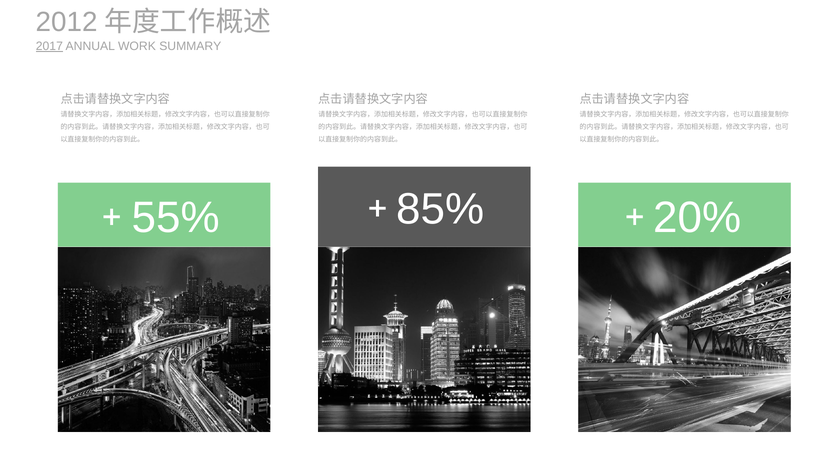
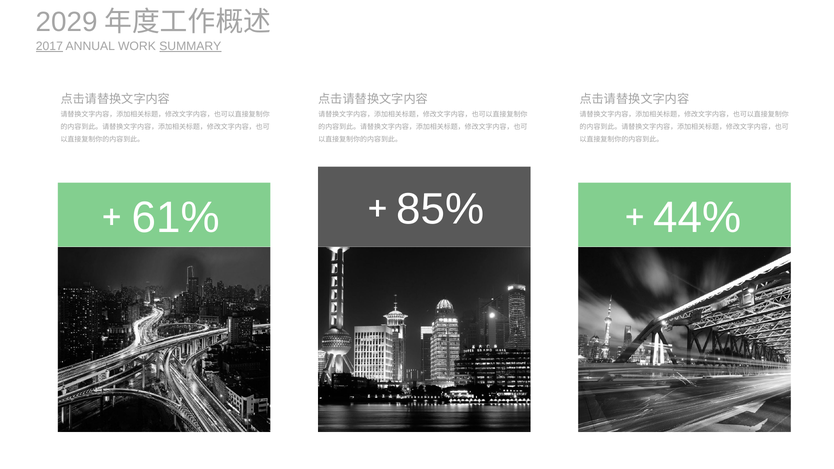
2012: 2012 -> 2029
SUMMARY underline: none -> present
55%: 55% -> 61%
20%: 20% -> 44%
